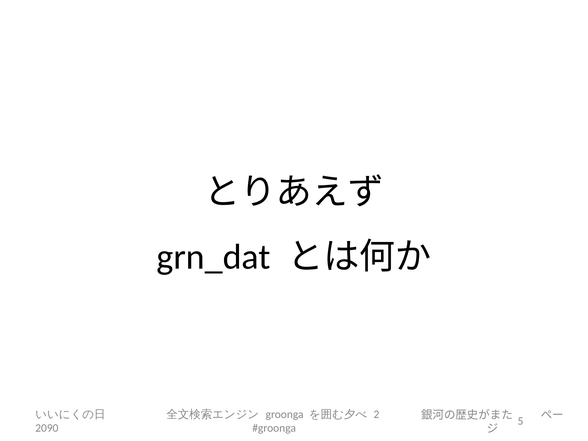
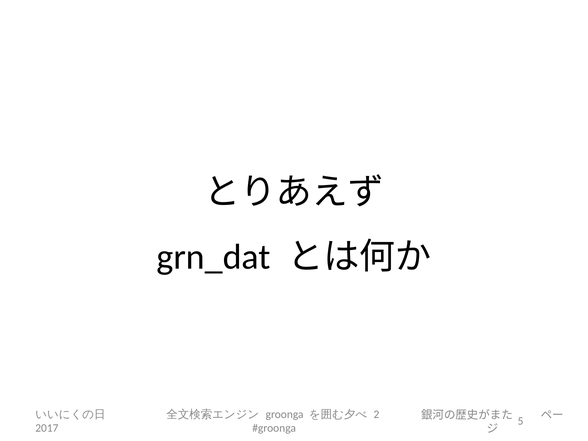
2090: 2090 -> 2017
